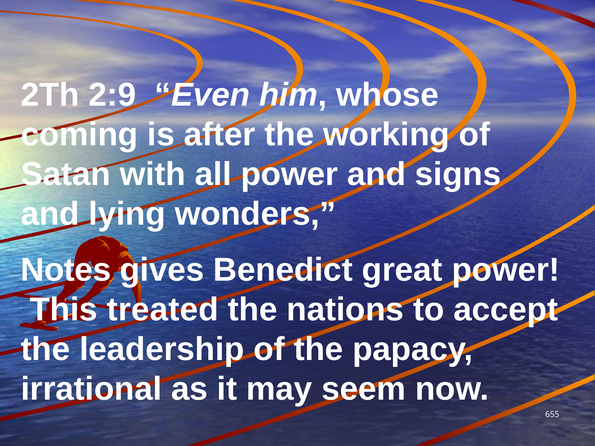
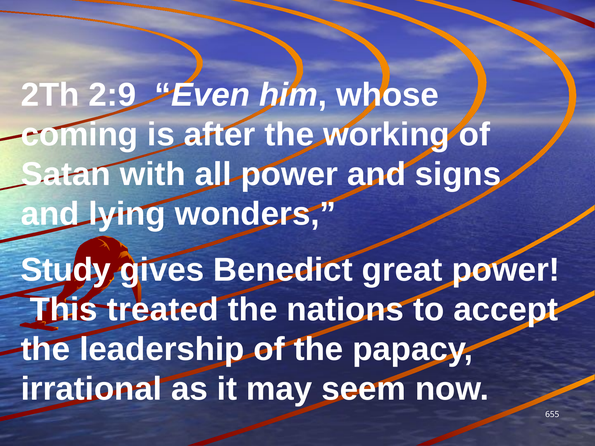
Notes: Notes -> Study
